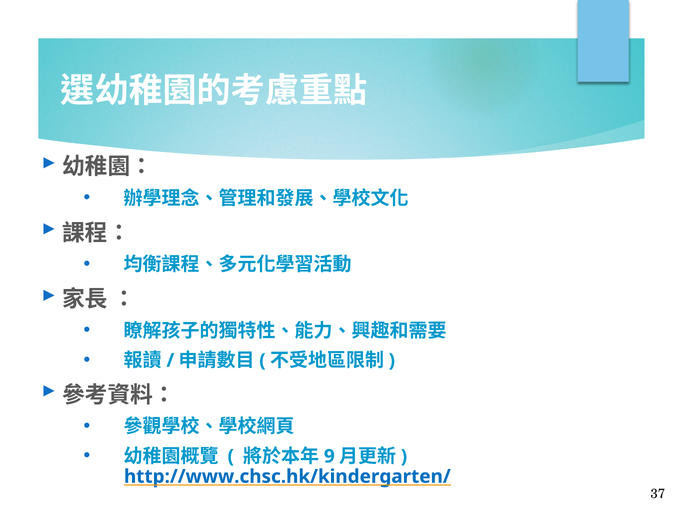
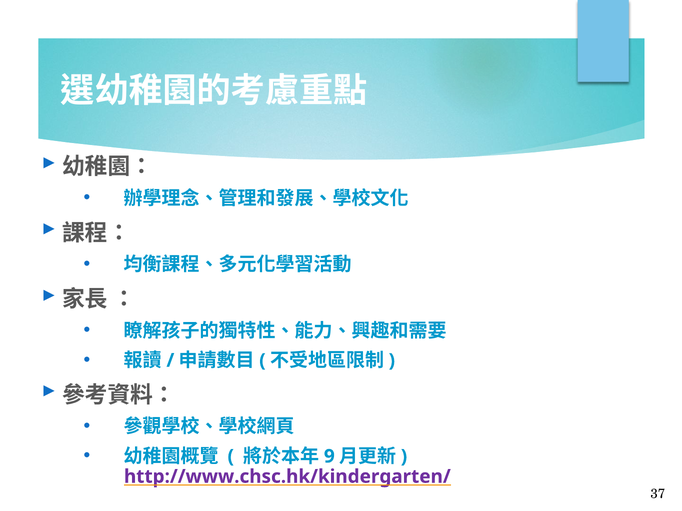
http://www.chsc.hk/kindergarten/ colour: blue -> purple
